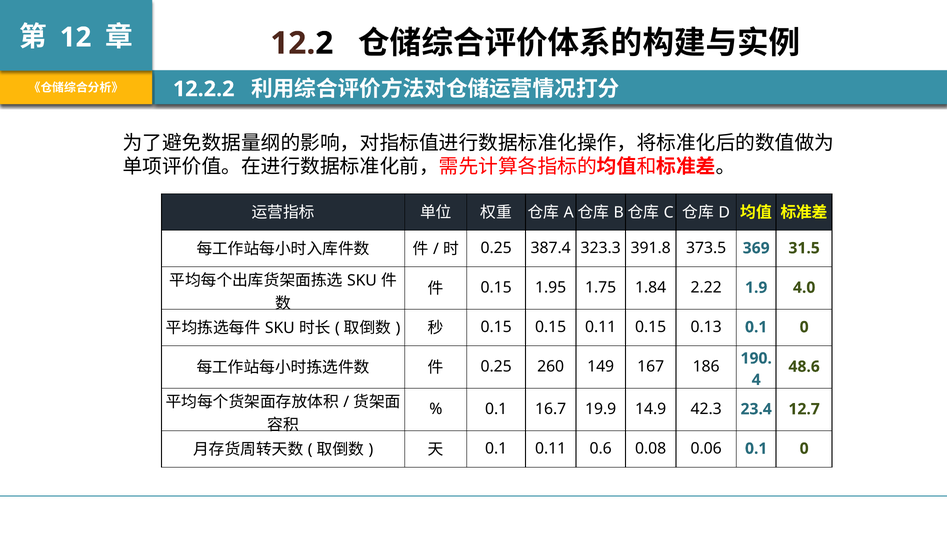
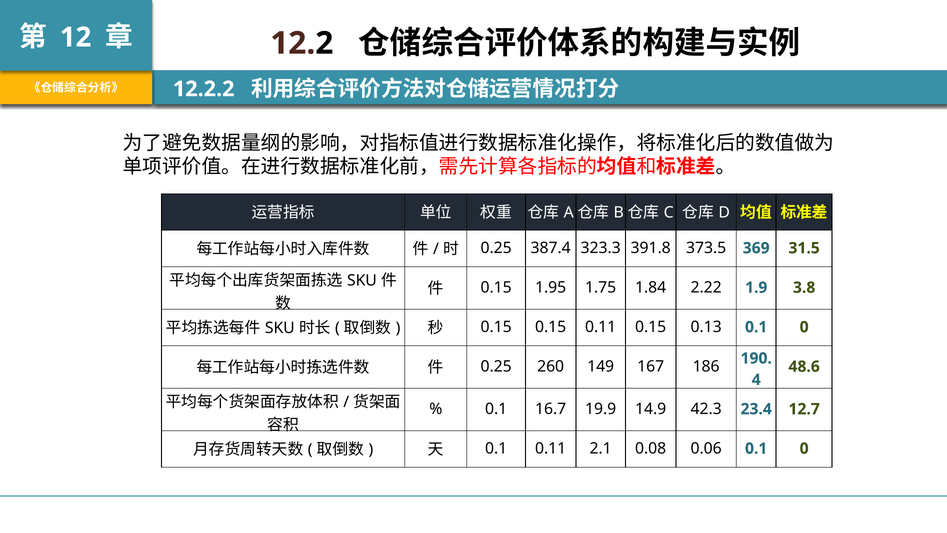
4.0: 4.0 -> 3.8
0.6: 0.6 -> 2.1
